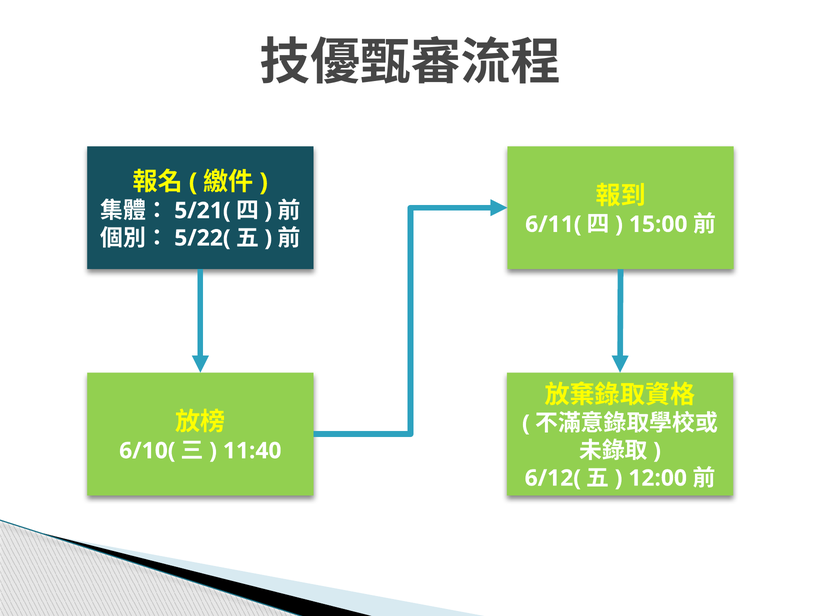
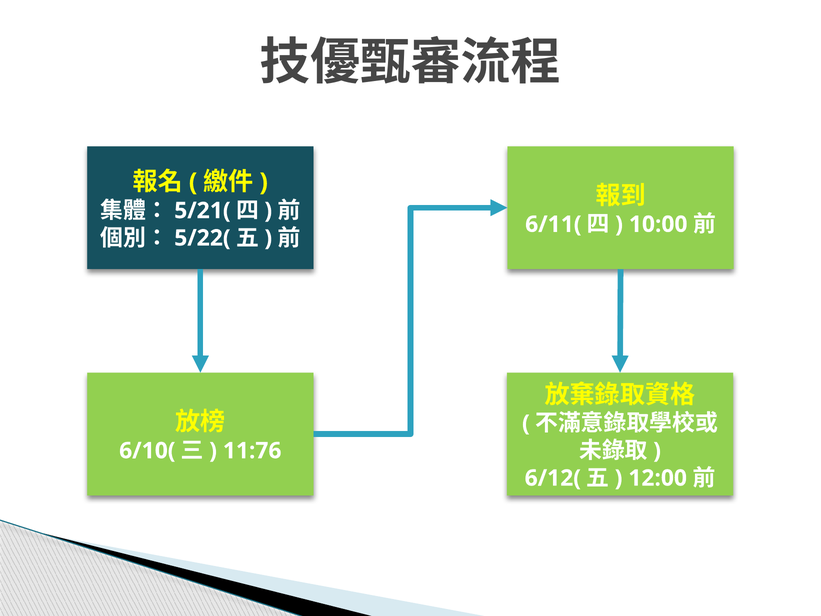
15:00: 15:00 -> 10:00
11:40: 11:40 -> 11:76
